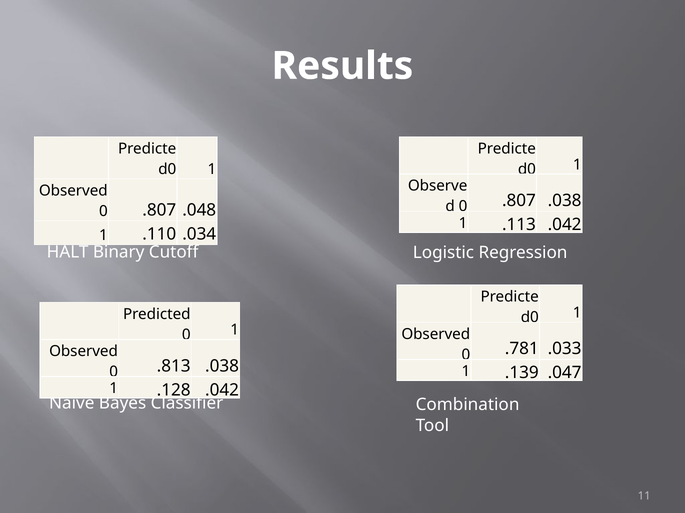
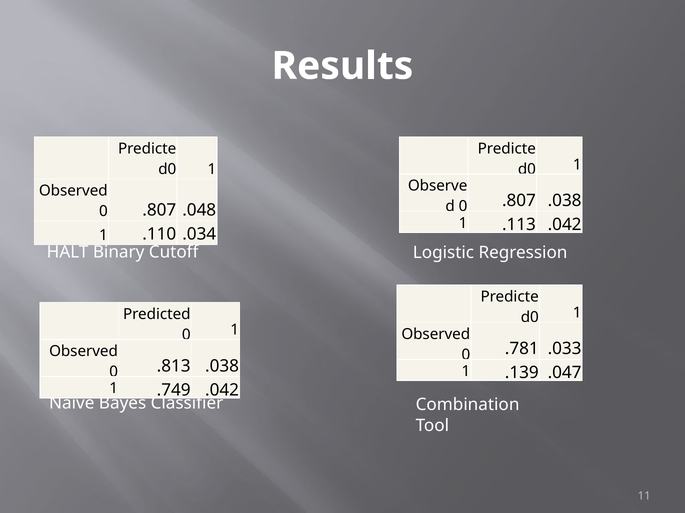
.128: .128 -> .749
